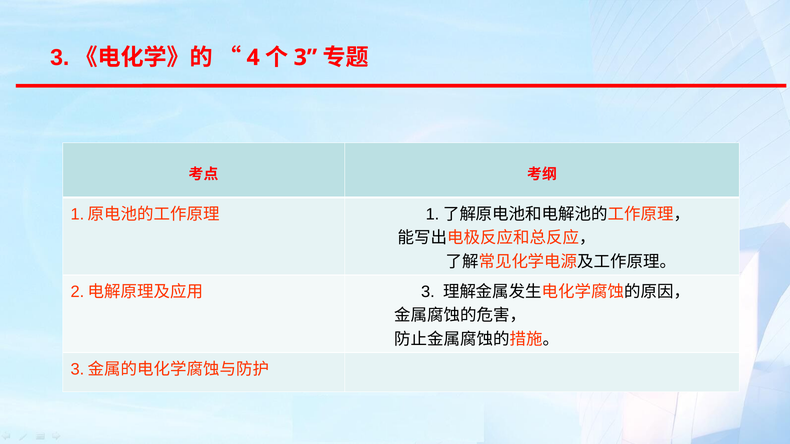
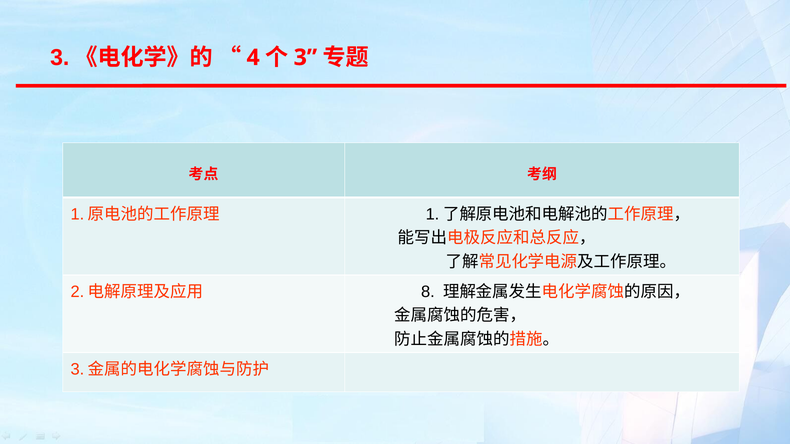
3 at (428, 292): 3 -> 8
